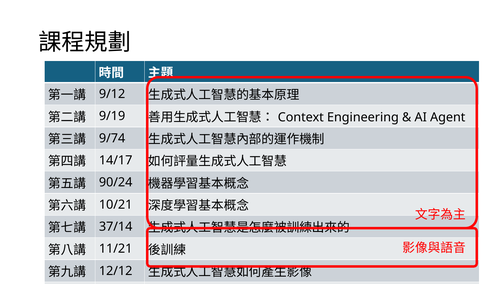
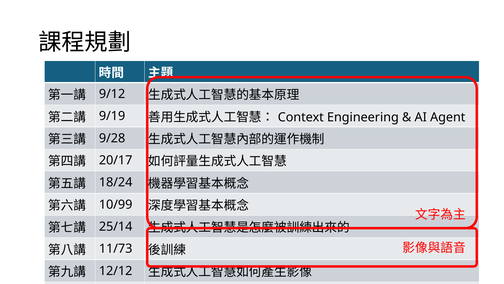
9/74: 9/74 -> 9/28
14/17: 14/17 -> 20/17
90/24: 90/24 -> 18/24
10/21: 10/21 -> 10/99
37/14: 37/14 -> 25/14
11/21: 11/21 -> 11/73
